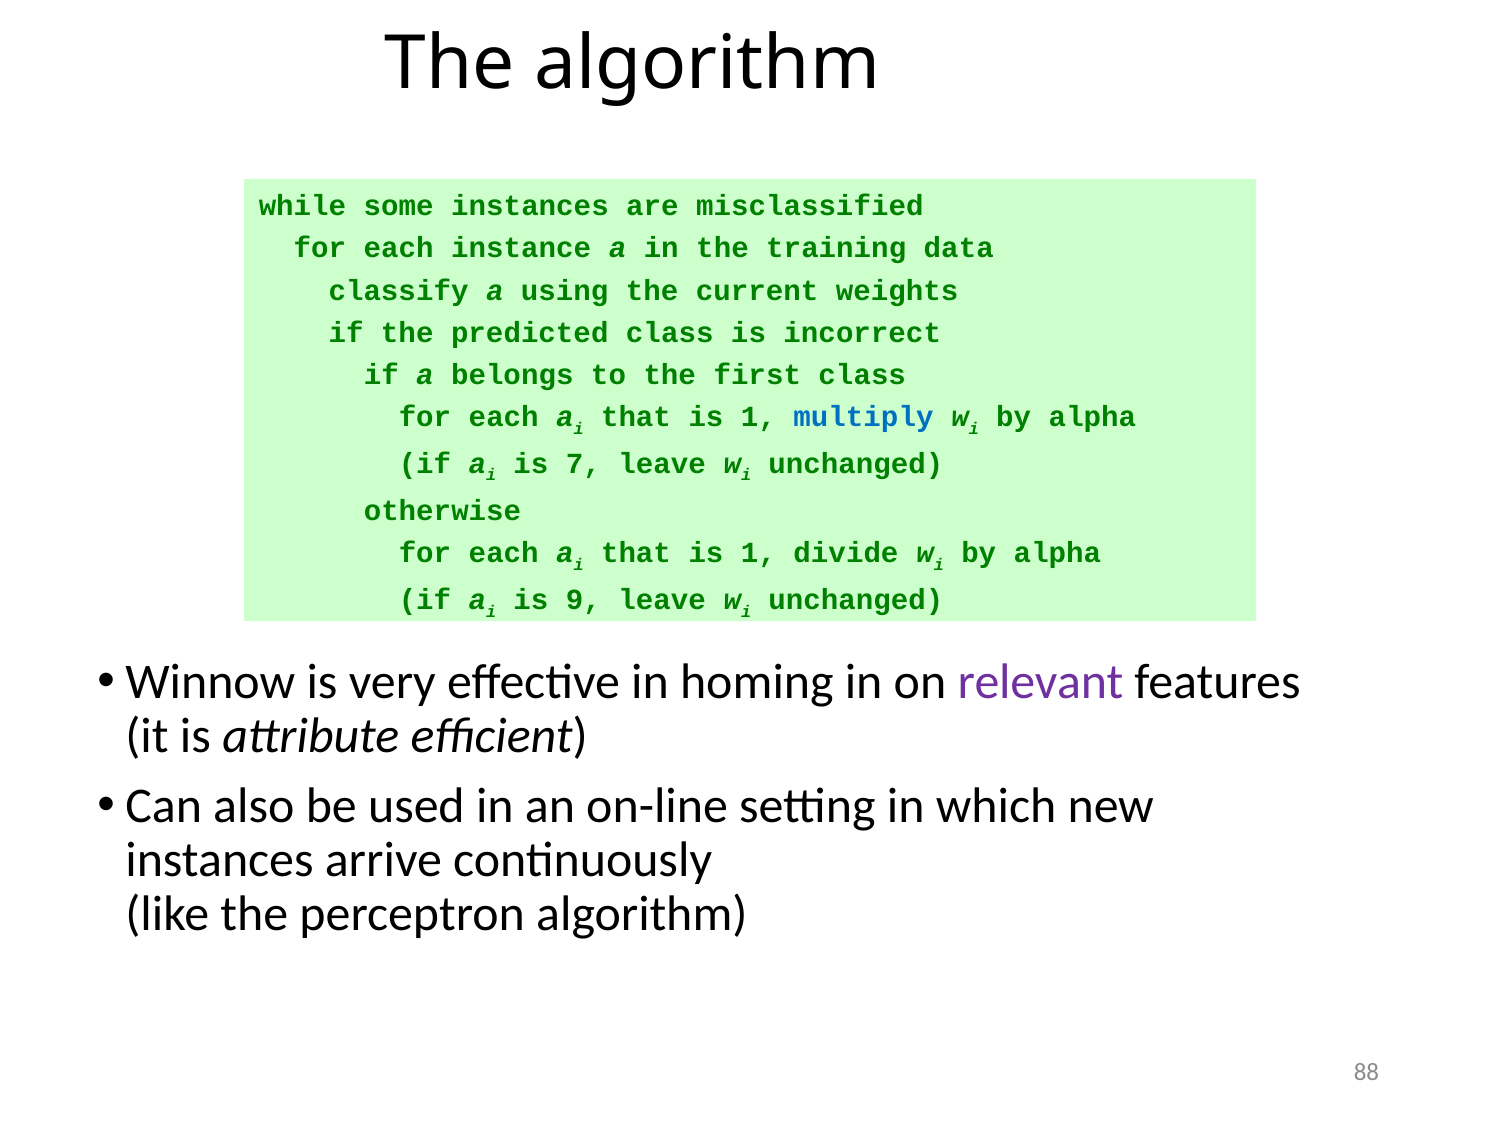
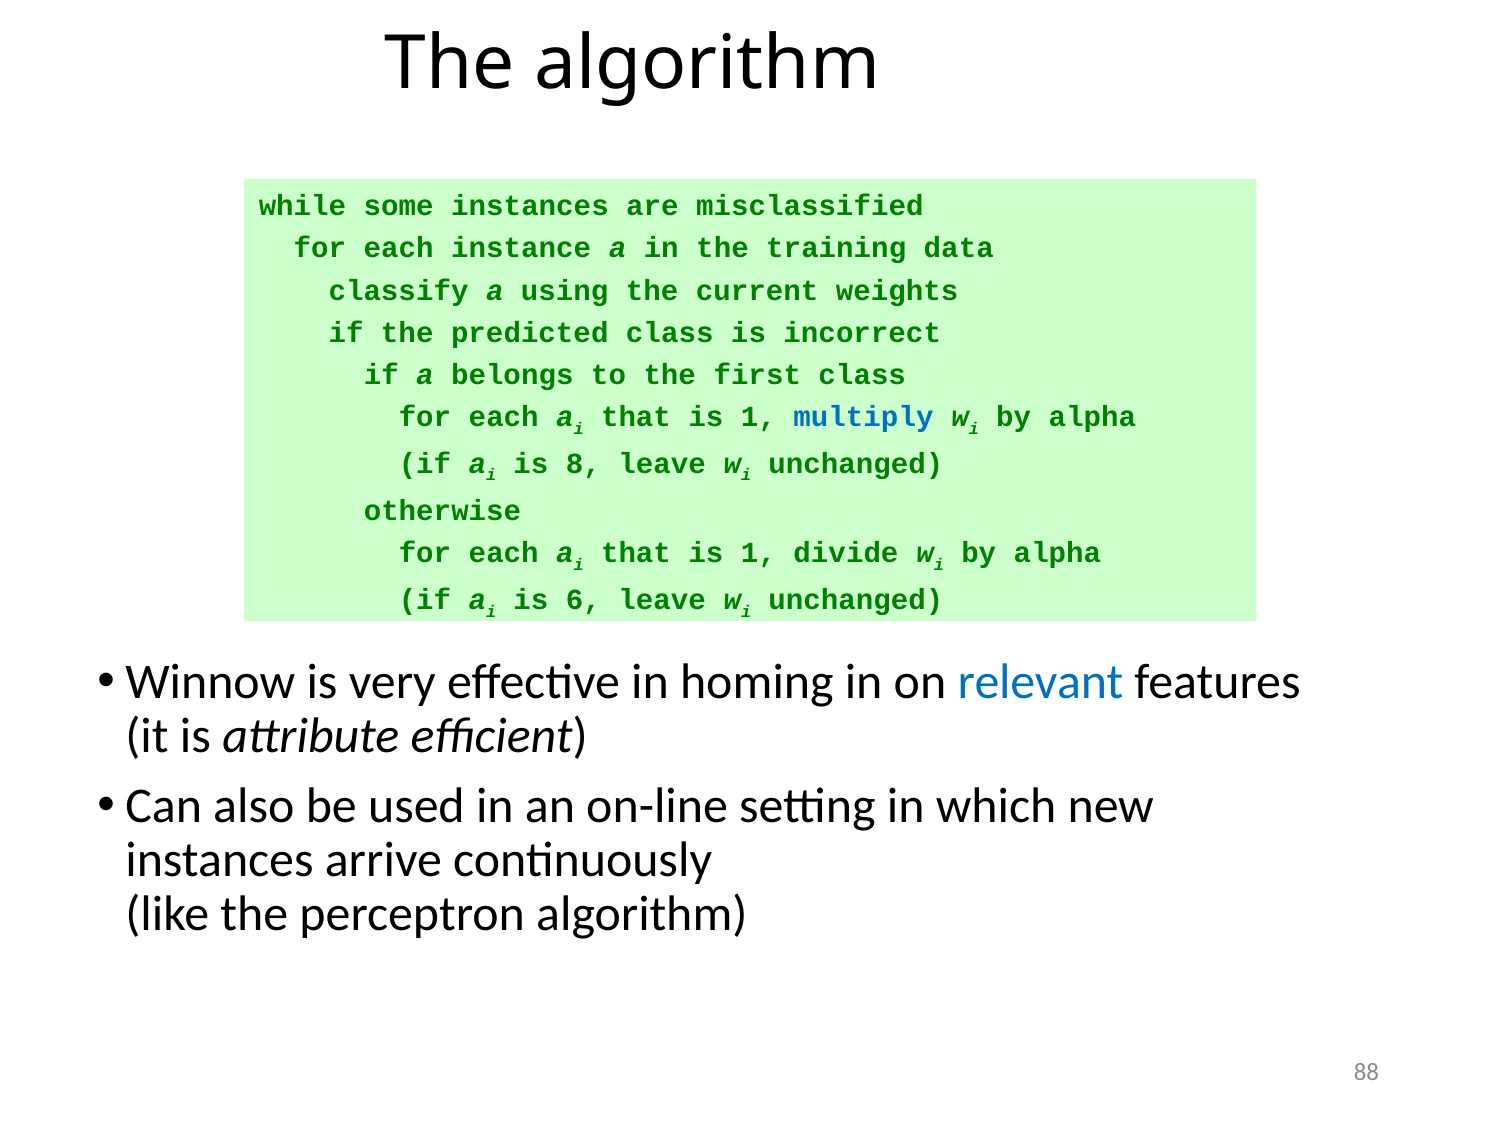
7: 7 -> 8
9: 9 -> 6
relevant colour: purple -> blue
